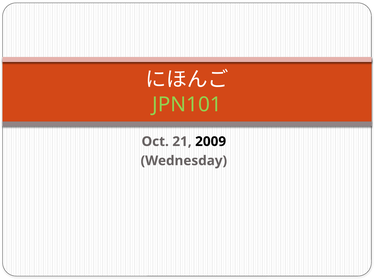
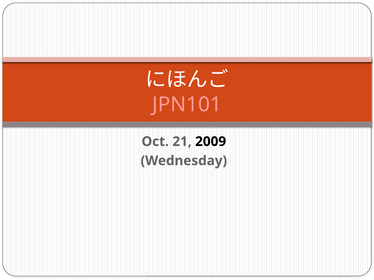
JPN101 colour: light green -> pink
